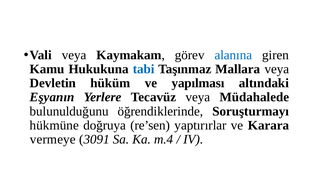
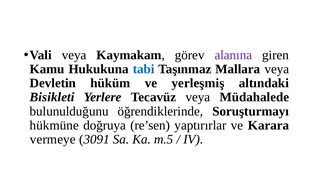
alanına colour: blue -> purple
yapılması: yapılması -> yerleşmiş
Eşyanın: Eşyanın -> Bisikleti
m.4: m.4 -> m.5
